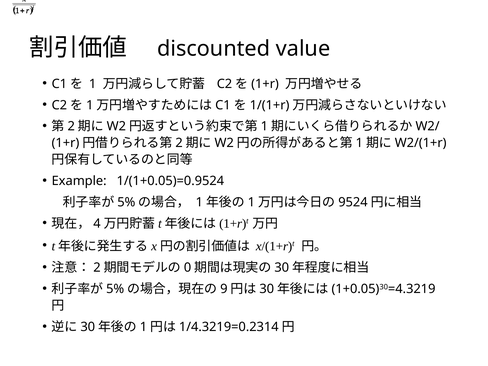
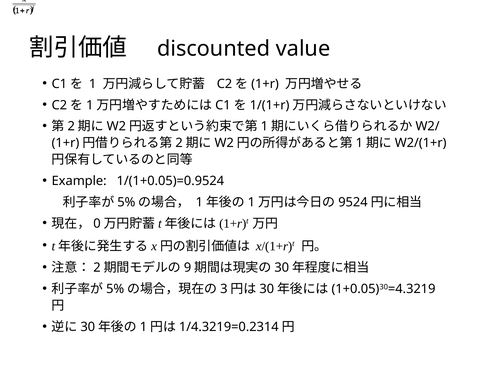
4: 4 -> 0
0: 0 -> 9
9: 9 -> 3
